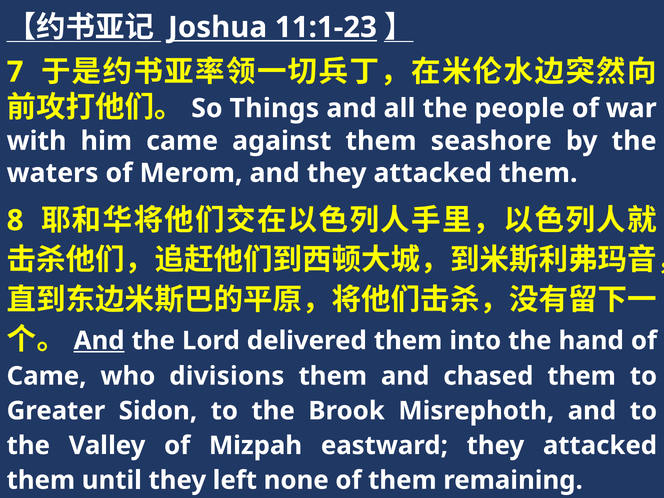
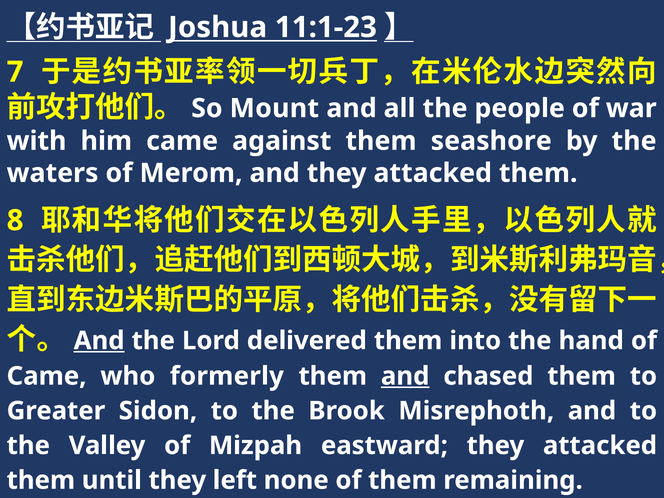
Things: Things -> Mount
divisions: divisions -> formerly
and at (405, 376) underline: none -> present
